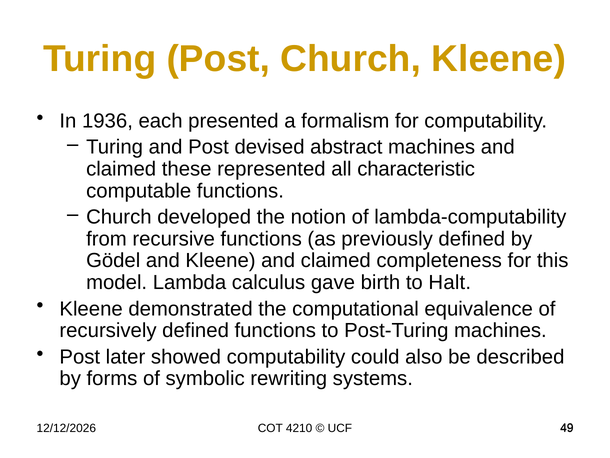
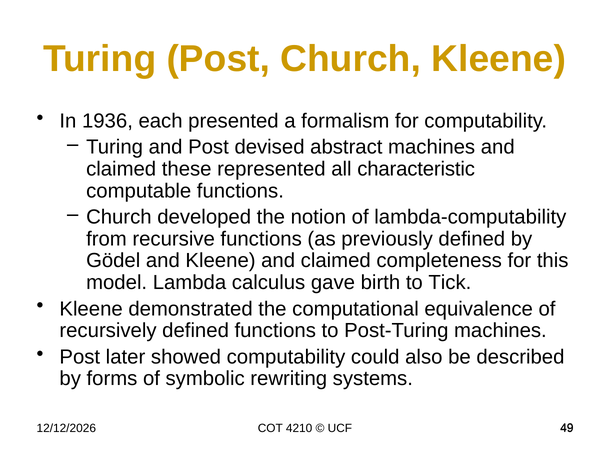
Halt: Halt -> Tick
